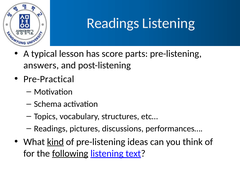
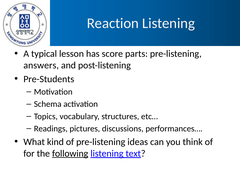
Readings at (113, 23): Readings -> Reaction
Pre-Practical: Pre-Practical -> Pre-Students
kind underline: present -> none
